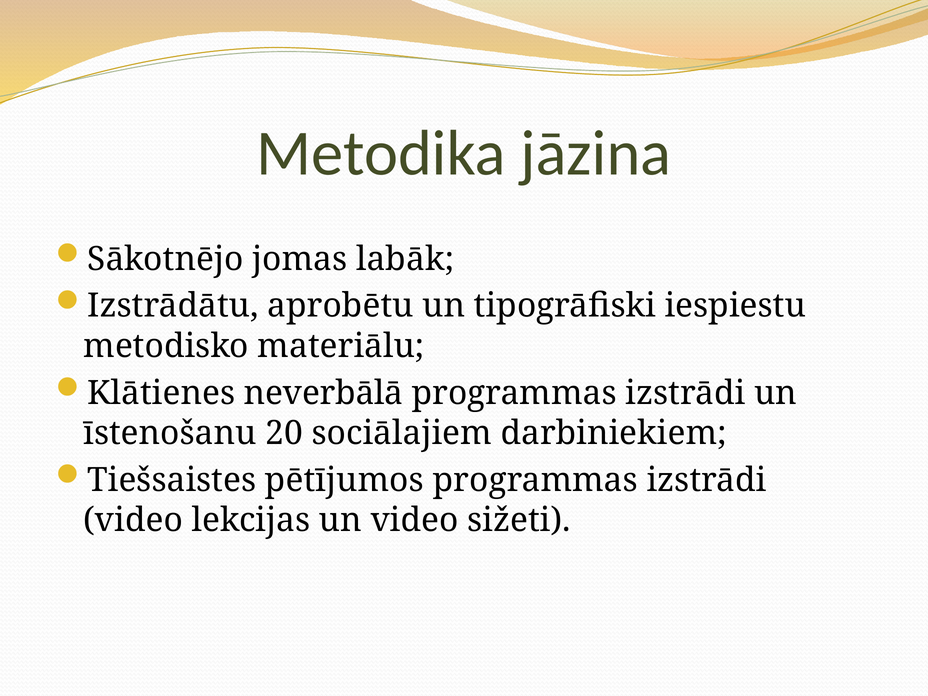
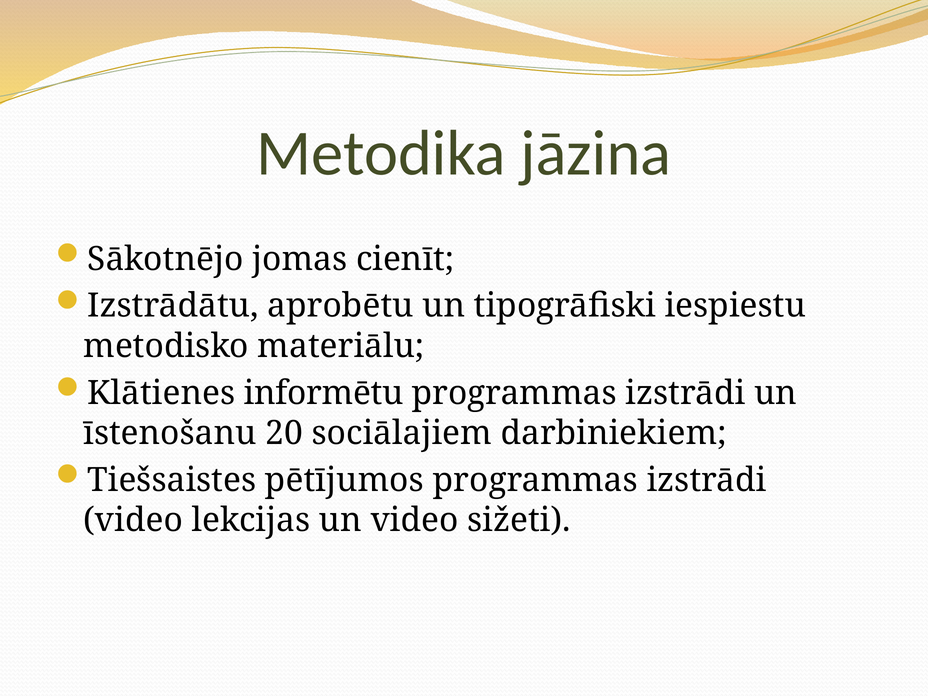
labāk: labāk -> cienīt
neverbālā: neverbālā -> informētu
